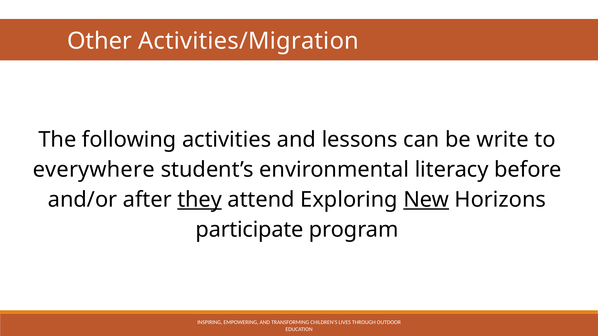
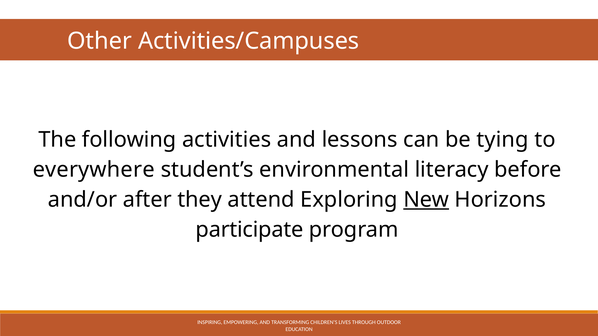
Activities/Migration: Activities/Migration -> Activities/Campuses
write: write -> tying
they underline: present -> none
